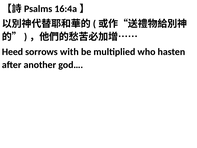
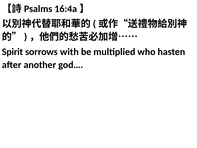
Heed: Heed -> Spirit
